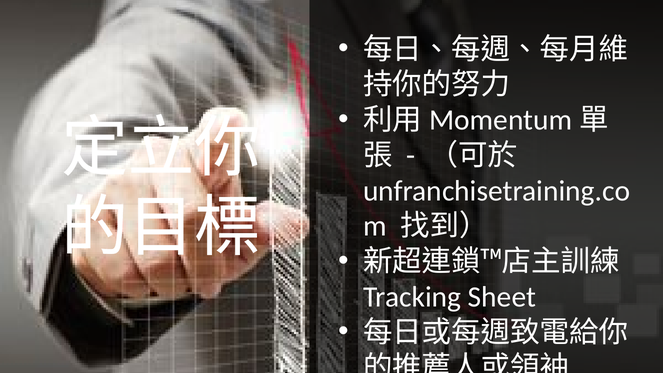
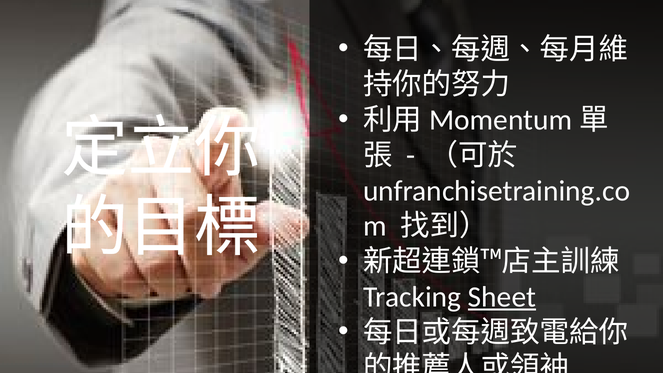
Sheet underline: none -> present
